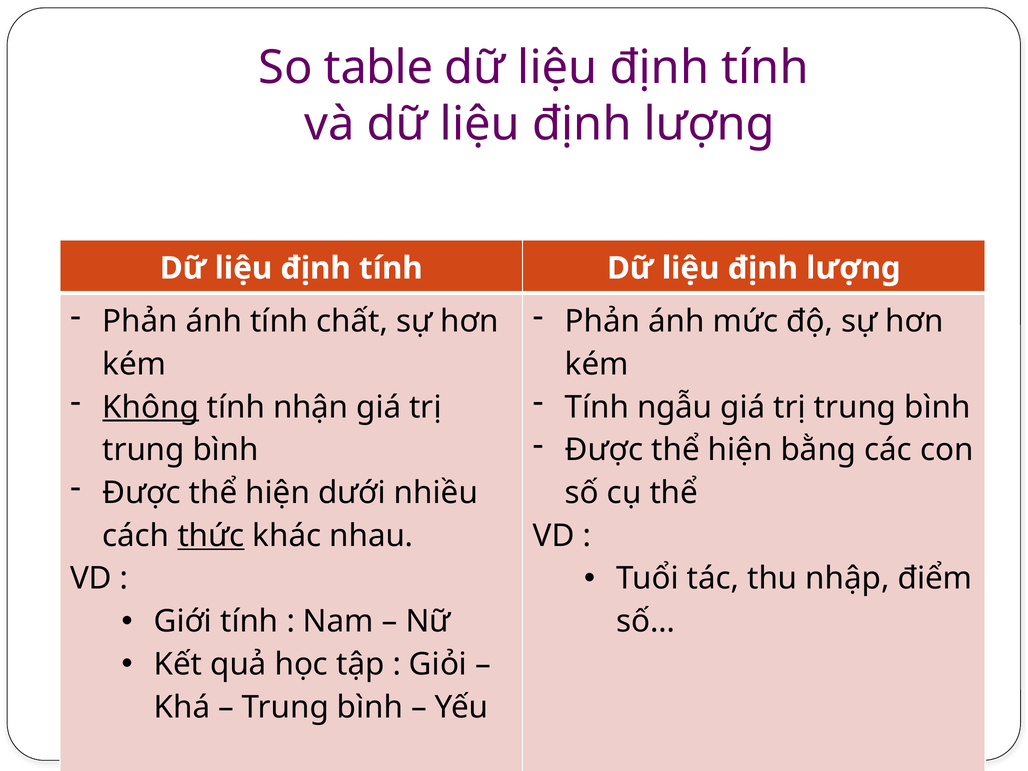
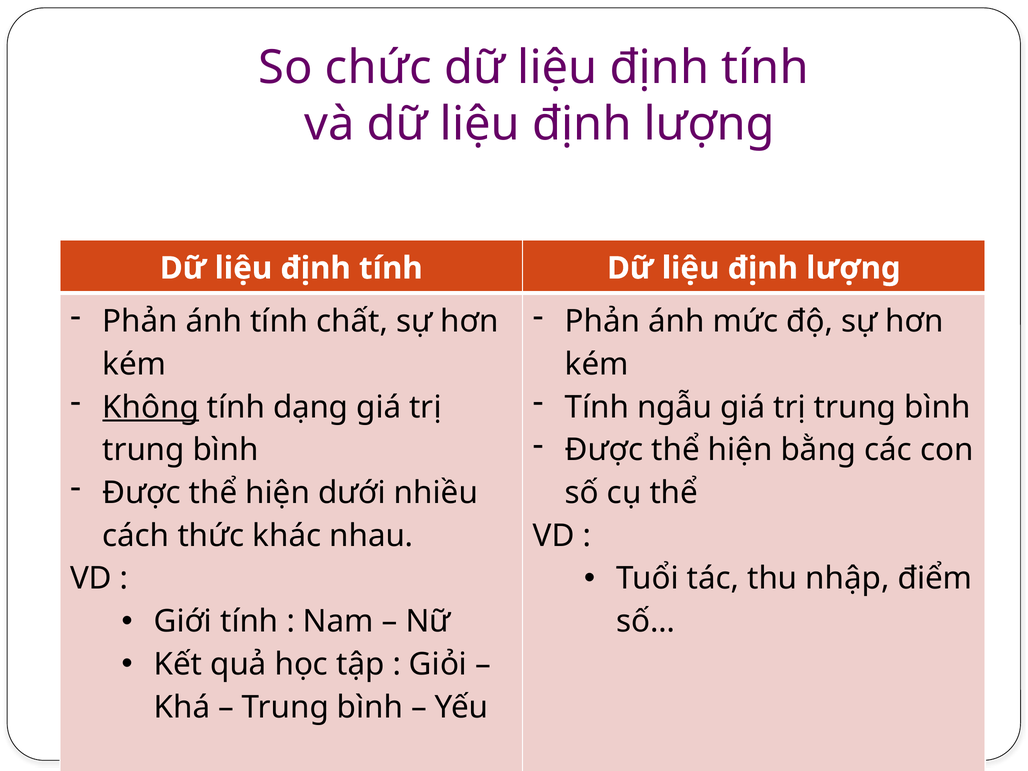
table: table -> chức
nhận: nhận -> dạng
thức underline: present -> none
